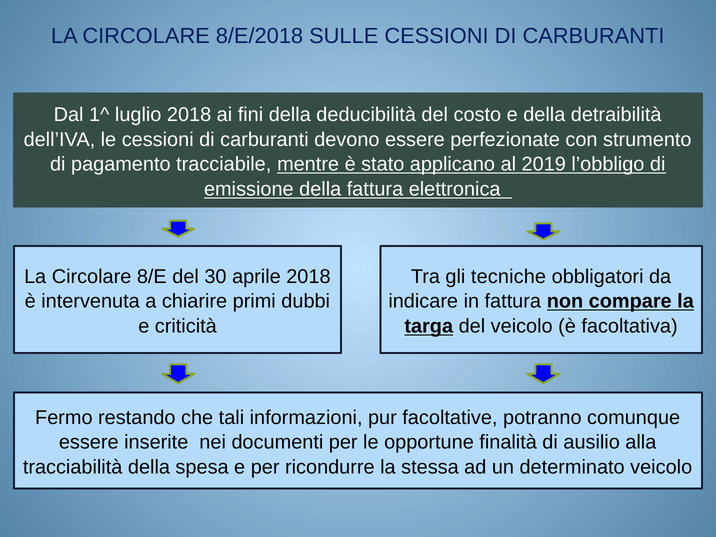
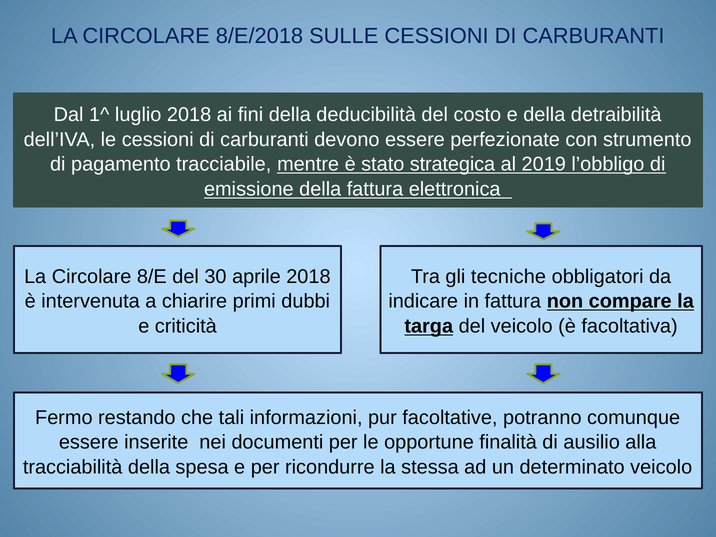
applicano: applicano -> strategica
